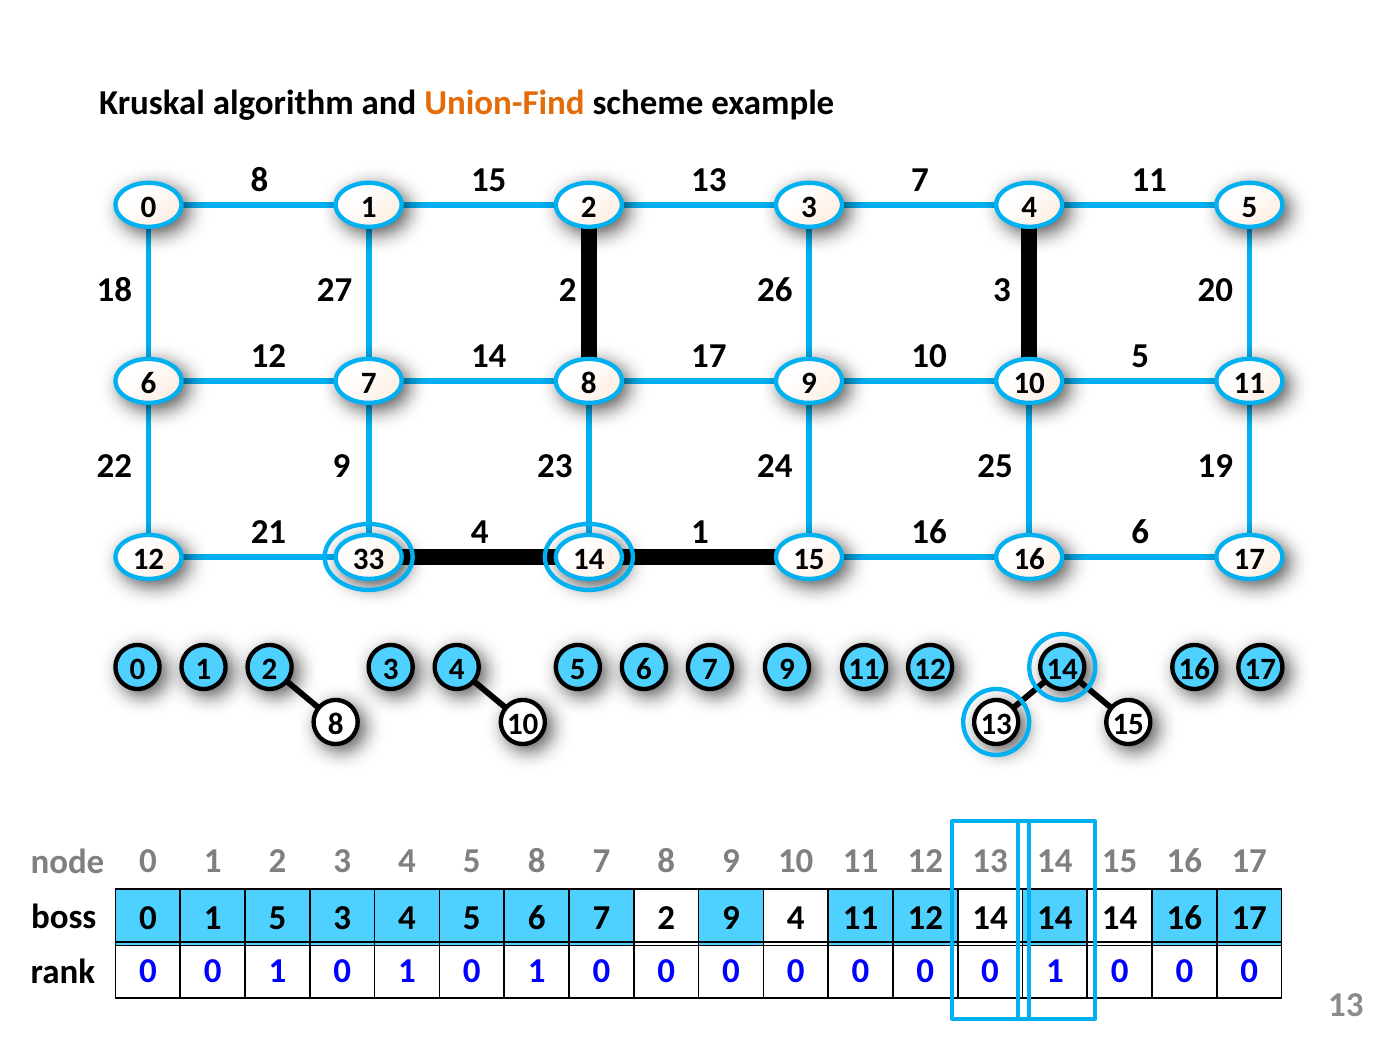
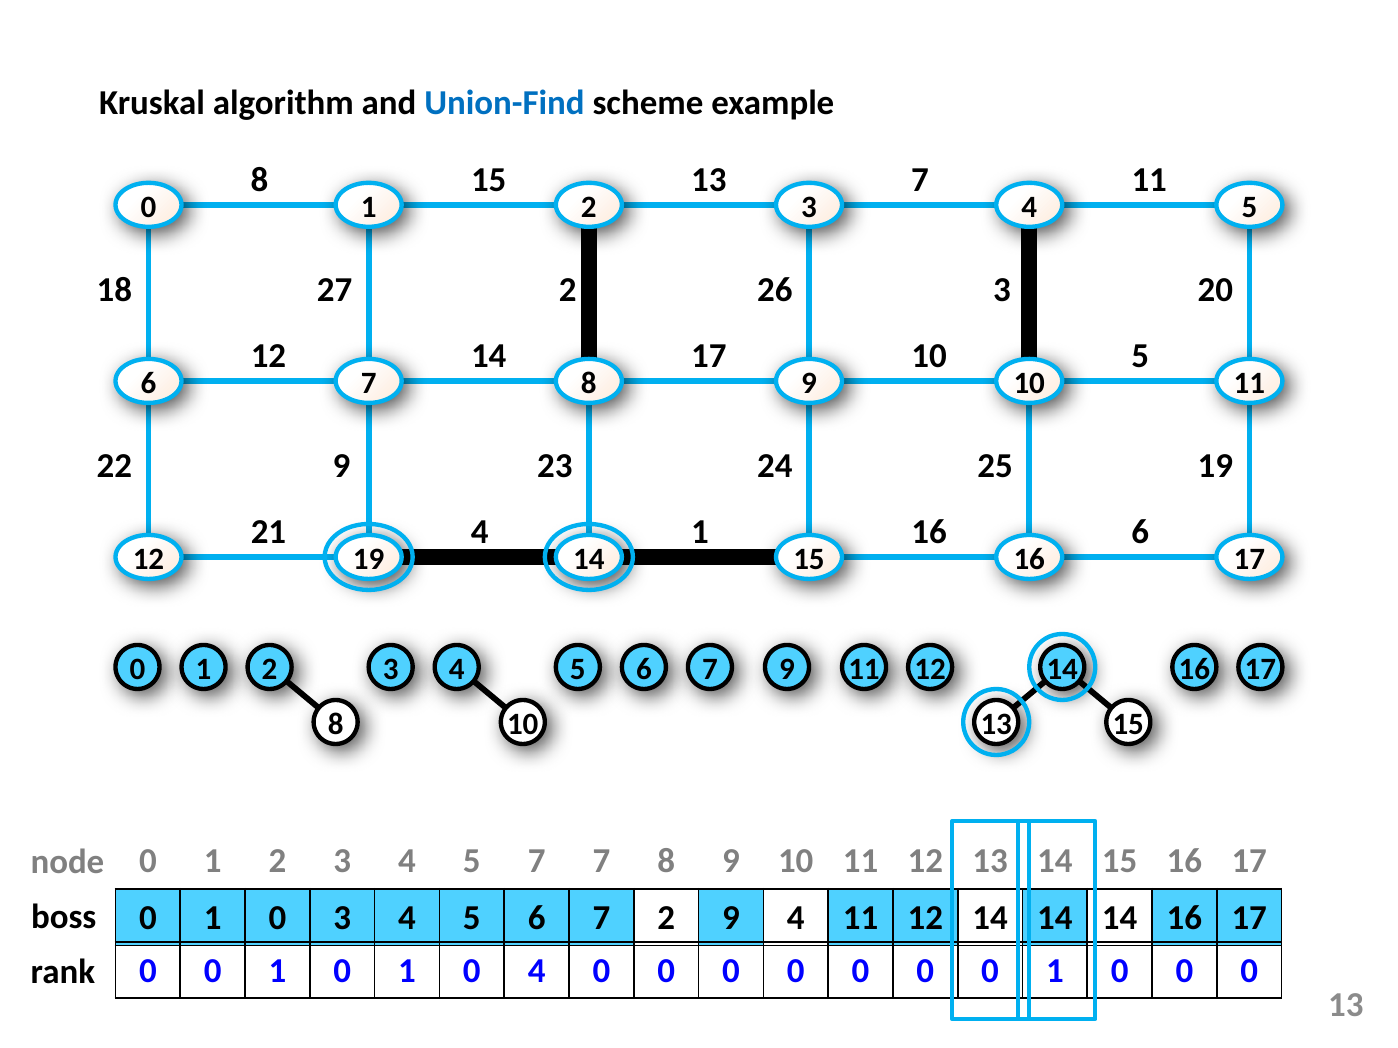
Union-Find colour: orange -> blue
12 33: 33 -> 19
5 8: 8 -> 7
5 at (277, 918): 5 -> 0
1 at (537, 971): 1 -> 4
